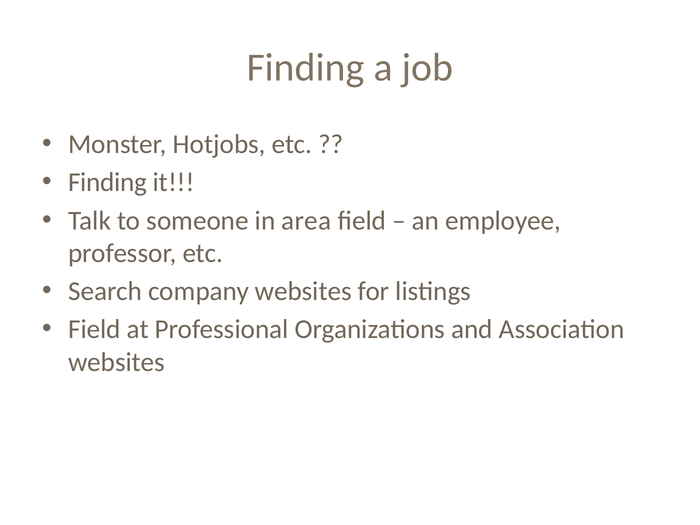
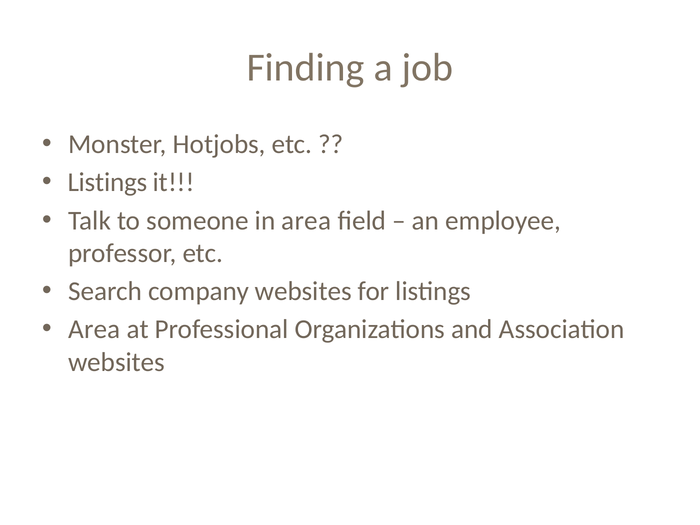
Finding at (108, 182): Finding -> Listings
Field at (94, 329): Field -> Area
